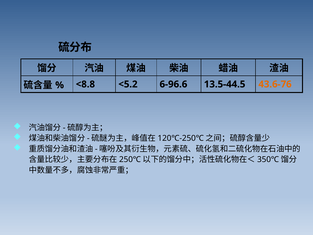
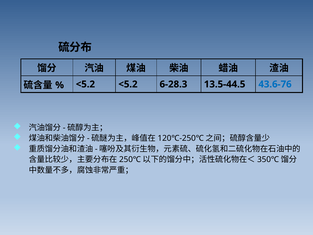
<8.8 at (85, 84): <8.8 -> <5.2
6-96.6: 6-96.6 -> 6-28.3
43.6-76 colour: orange -> blue
